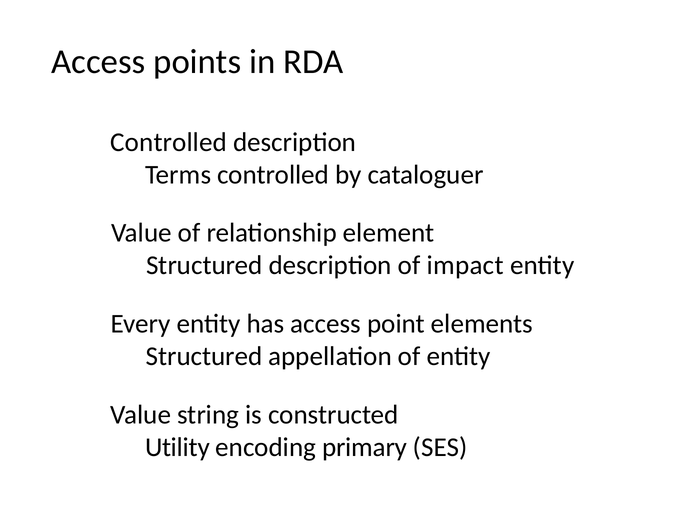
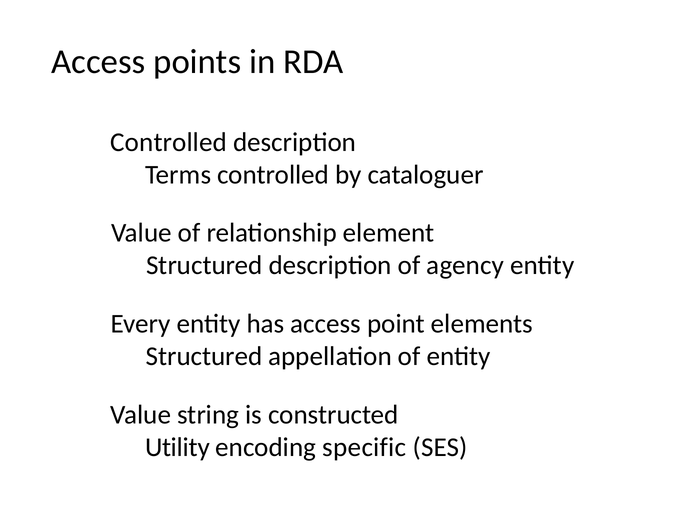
impact: impact -> agency
primary: primary -> specific
